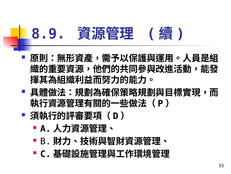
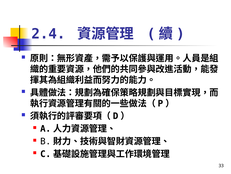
8.9: 8.9 -> 2.4
